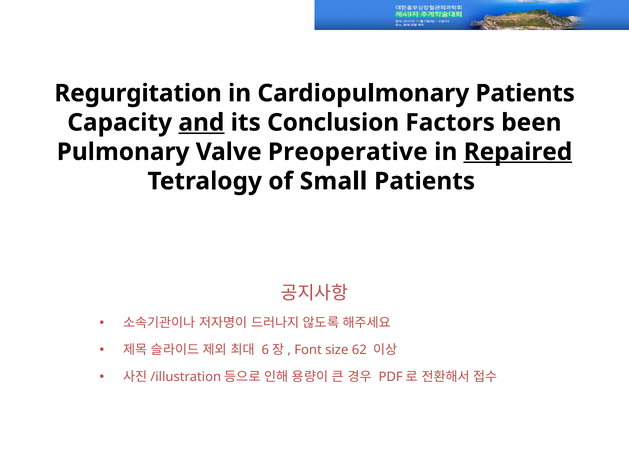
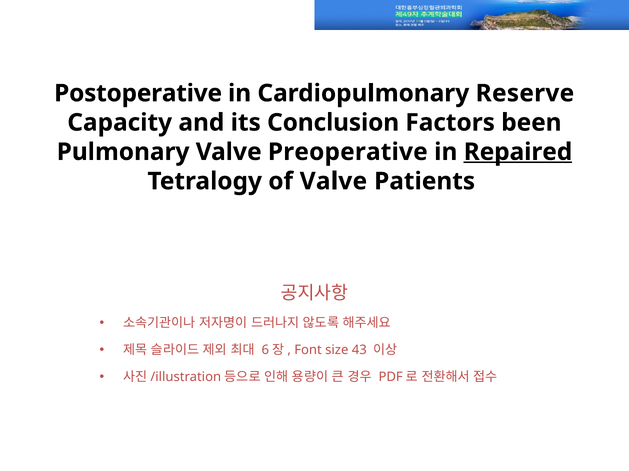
Regurgitation: Regurgitation -> Postoperative
Cardiopulmonary Patients: Patients -> Reserve
and underline: present -> none
of Small: Small -> Valve
62: 62 -> 43
